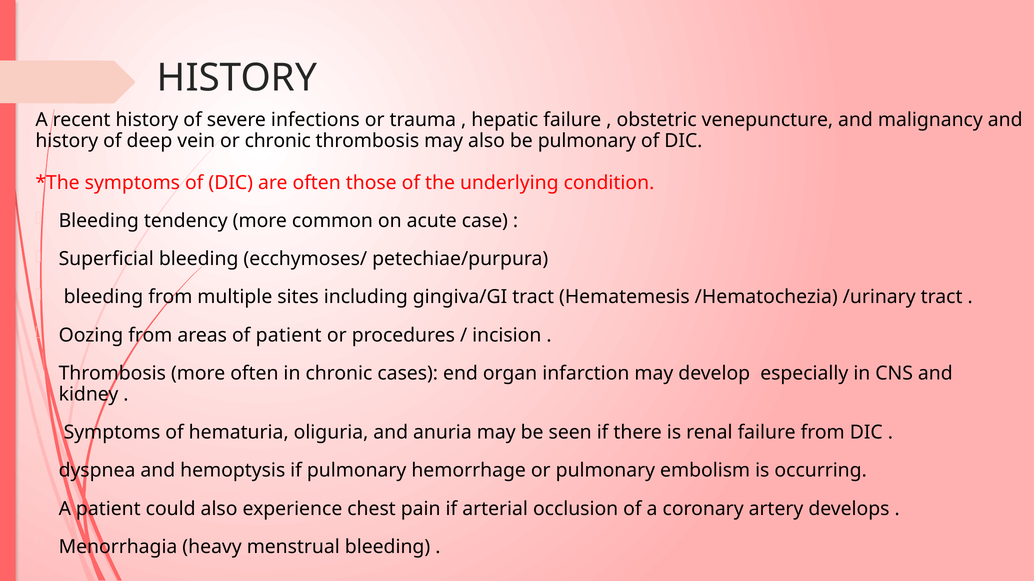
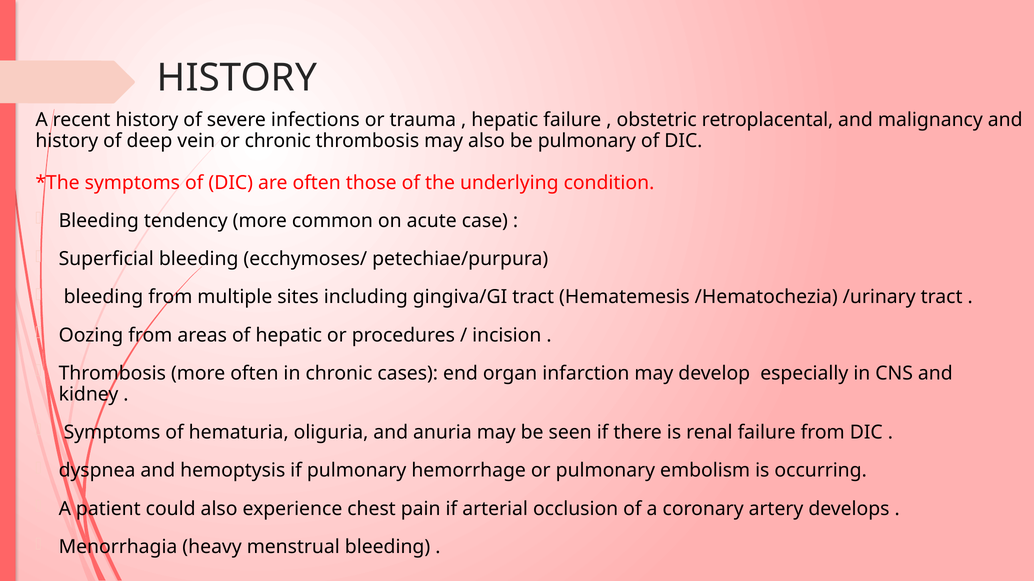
venepuncture: venepuncture -> retroplacental
of patient: patient -> hepatic
